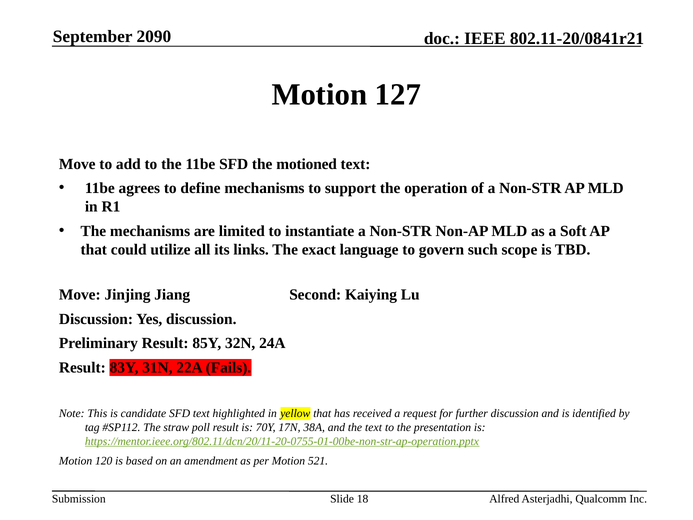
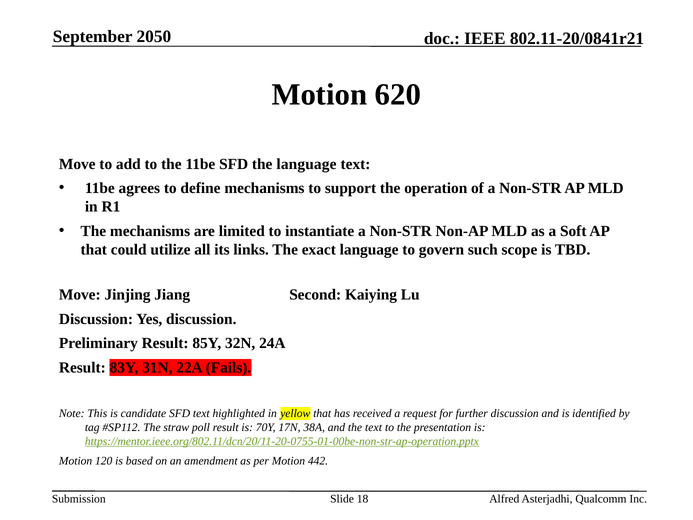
2090: 2090 -> 2050
127: 127 -> 620
the motioned: motioned -> language
521: 521 -> 442
